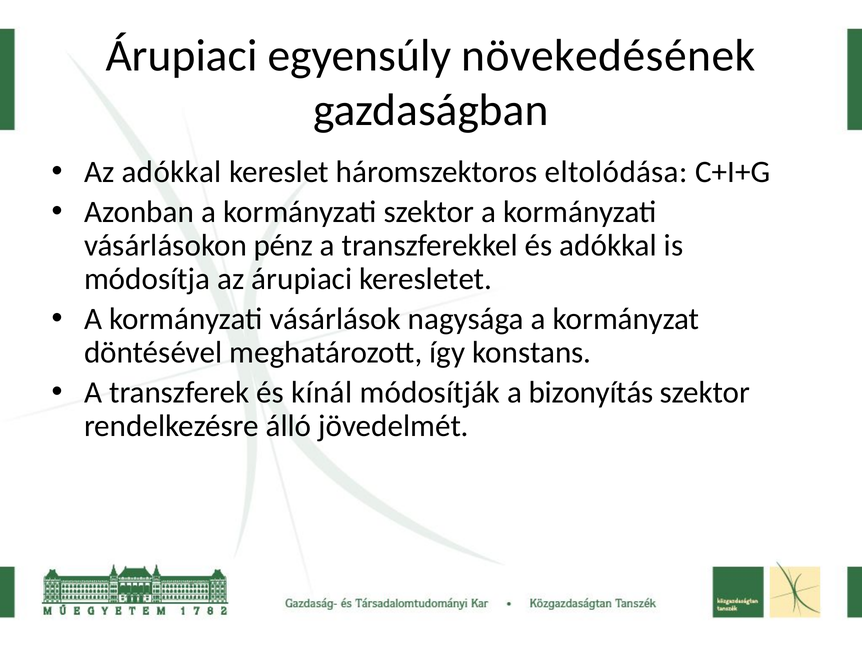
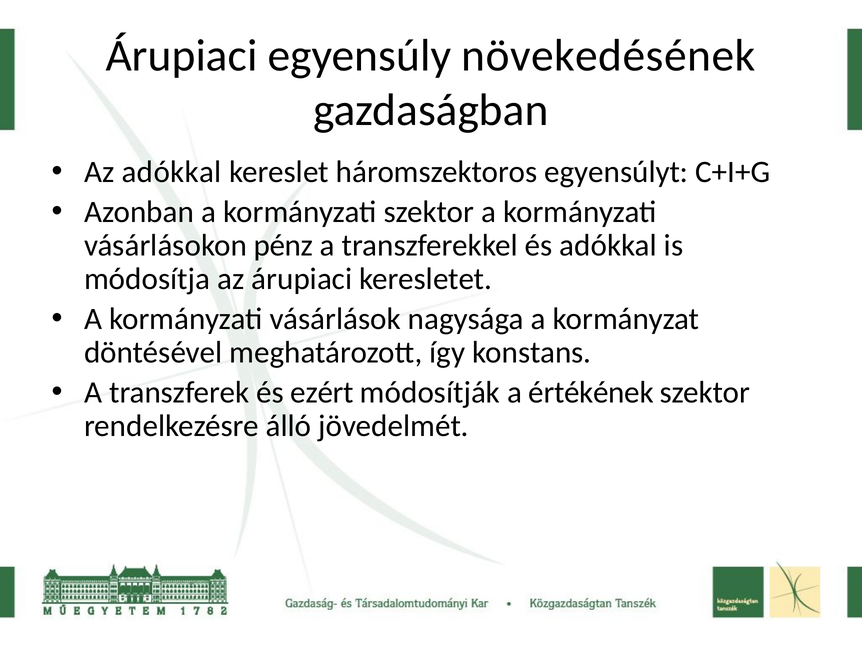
eltolódása: eltolódása -> egyensúlyt
kínál: kínál -> ezért
bizonyítás: bizonyítás -> értékének
